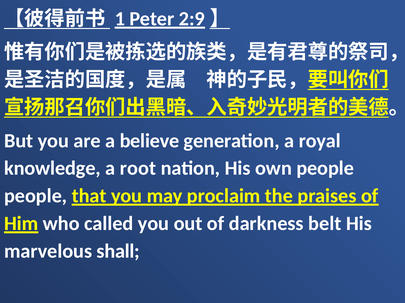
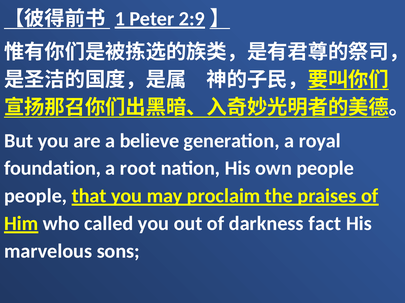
knowledge: knowledge -> foundation
belt: belt -> fact
shall: shall -> sons
